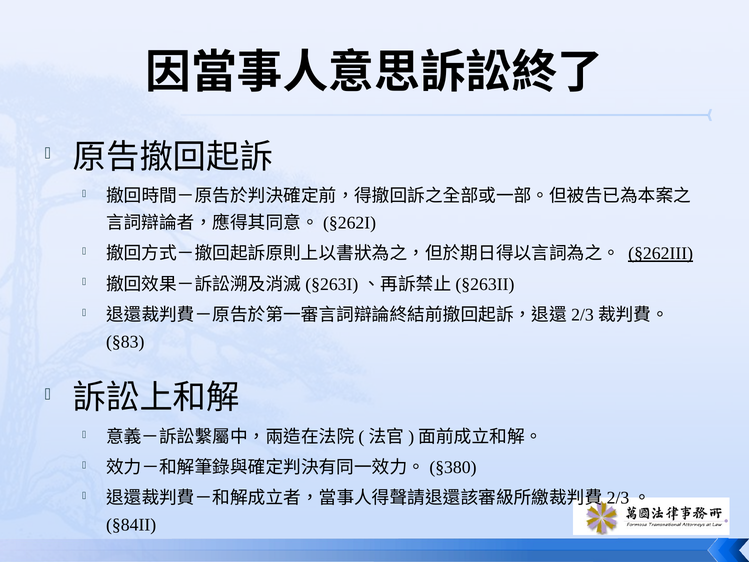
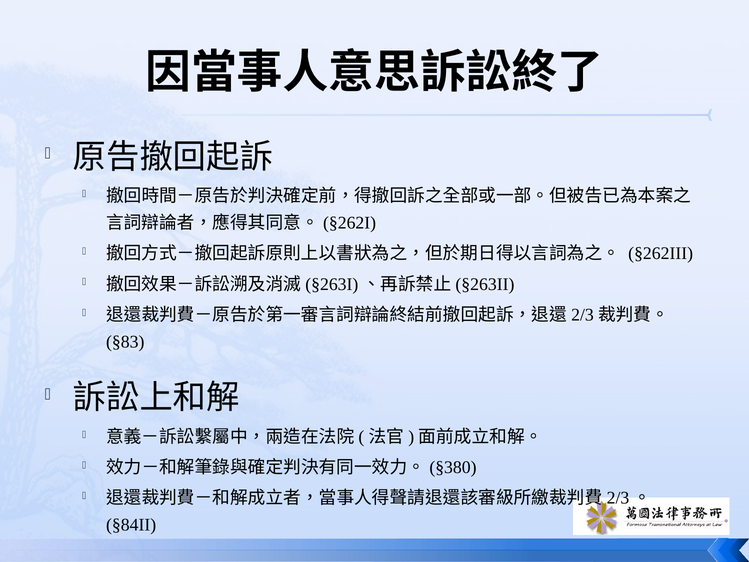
§262III underline: present -> none
